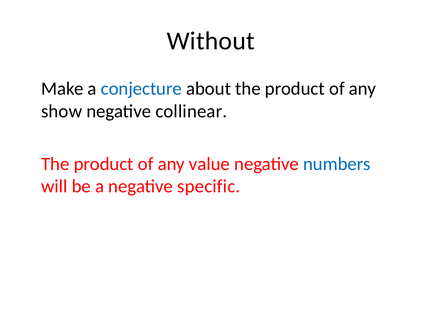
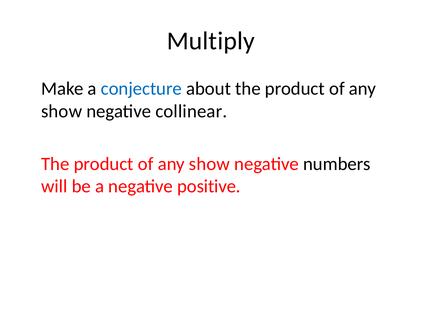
Without: Without -> Multiply
value at (209, 164): value -> show
numbers colour: blue -> black
specific: specific -> positive
